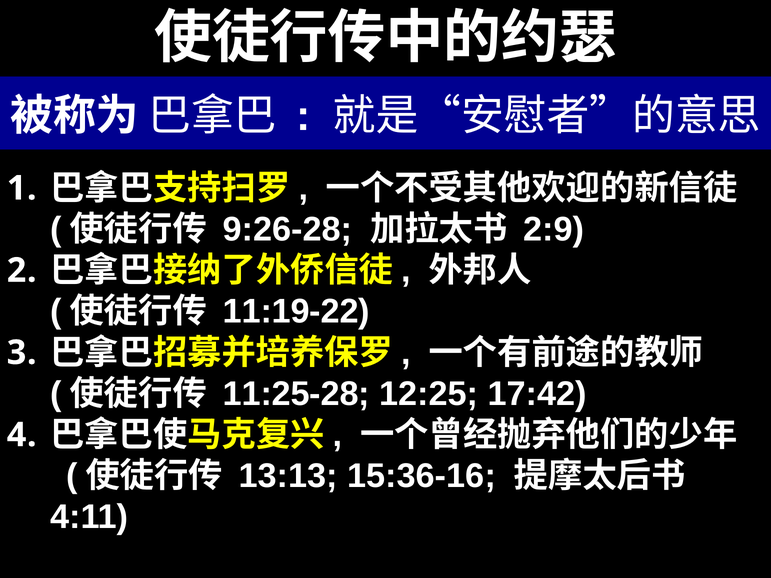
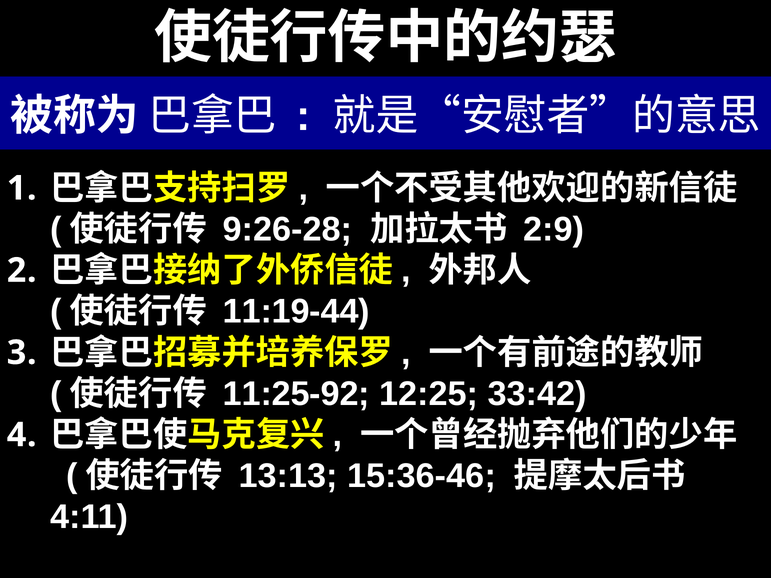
11:19-22: 11:19-22 -> 11:19-44
11:25-28: 11:25-28 -> 11:25-92
17:42: 17:42 -> 33:42
15:36-16: 15:36-16 -> 15:36-46
